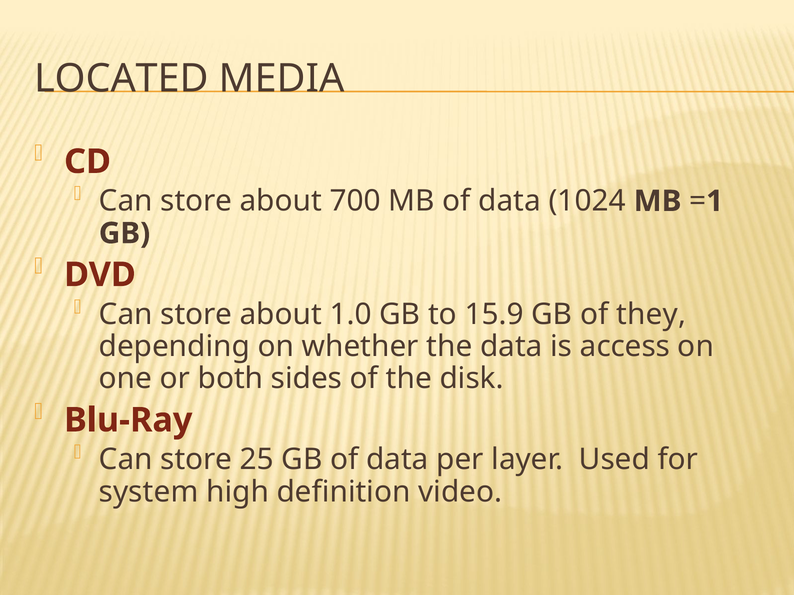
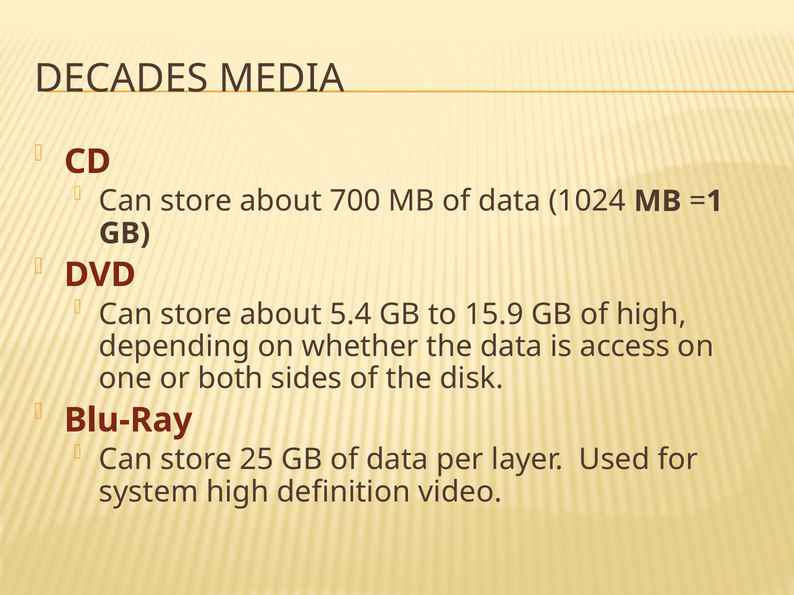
LOCATED: LOCATED -> DECADES
1.0: 1.0 -> 5.4
of they: they -> high
